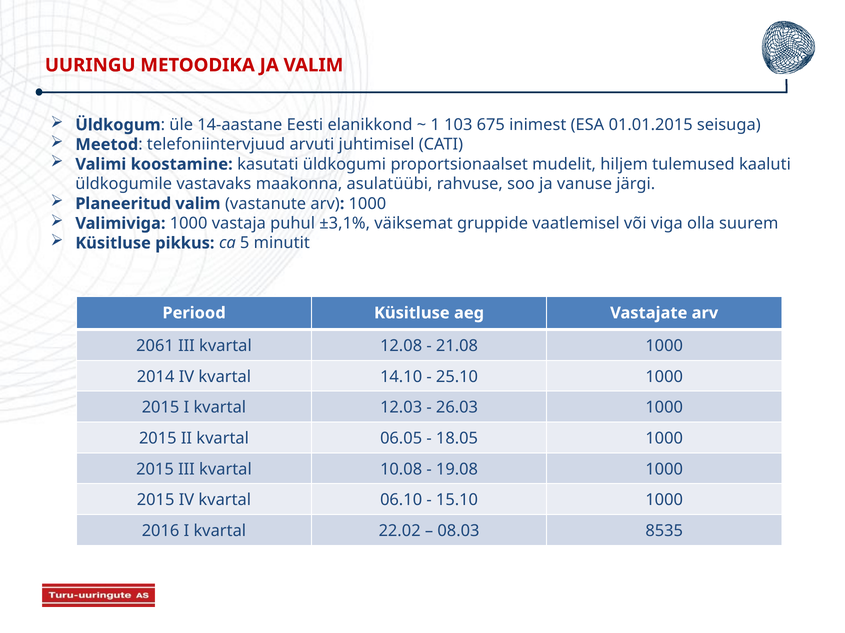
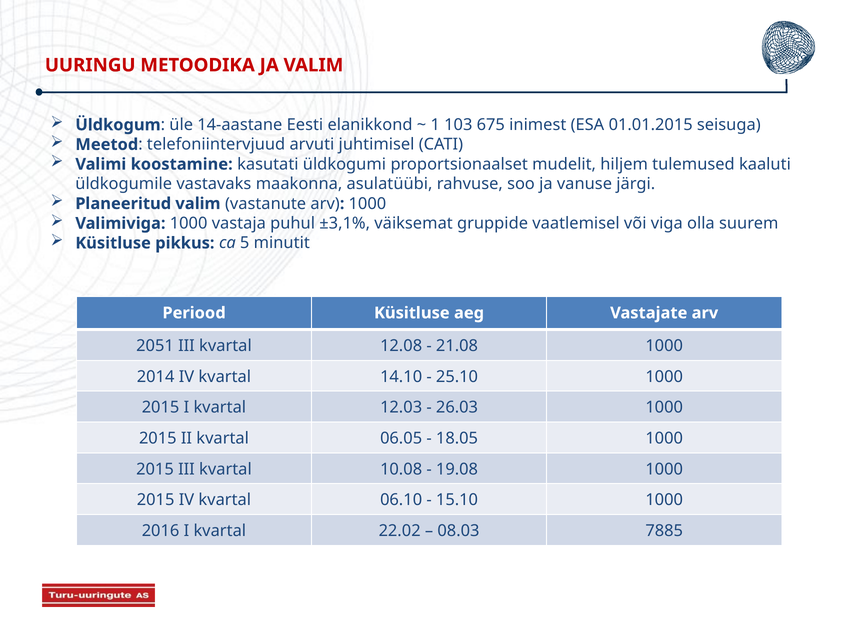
2061: 2061 -> 2051
8535: 8535 -> 7885
